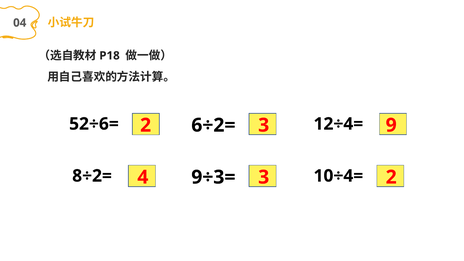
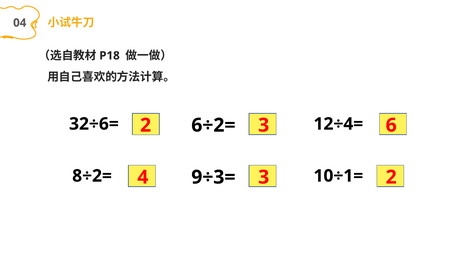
52÷6=: 52÷6= -> 32÷6=
9: 9 -> 6
10÷4=: 10÷4= -> 10÷1=
